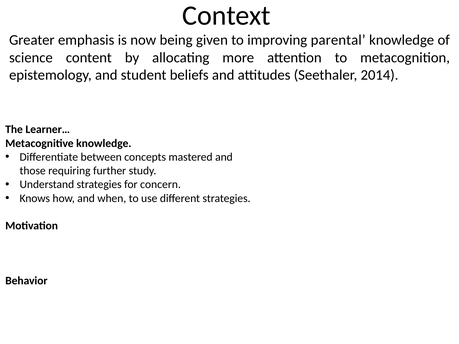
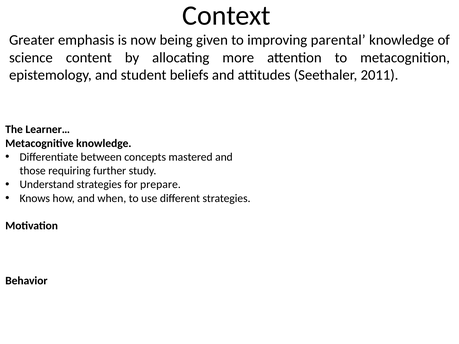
2014: 2014 -> 2011
concern: concern -> prepare
